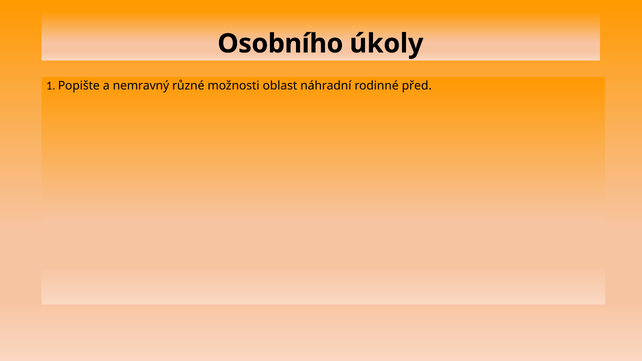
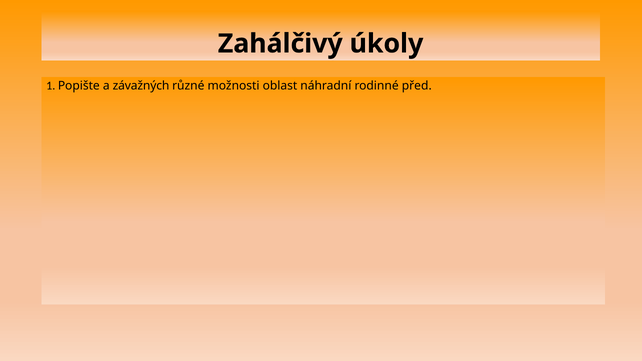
Osobního: Osobního -> Zahálčivý
nemravný: nemravný -> závažných
